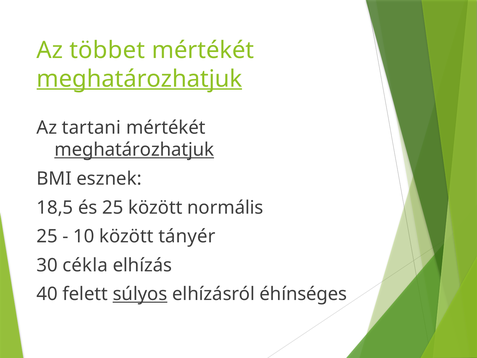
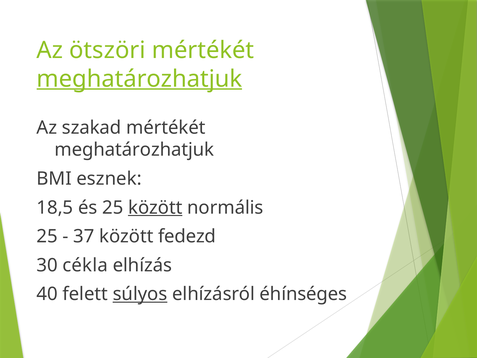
többet: többet -> ötszöri
tartani: tartani -> szakad
meghatározhatjuk at (134, 150) underline: present -> none
között at (155, 207) underline: none -> present
10: 10 -> 37
tányér: tányér -> fedezd
